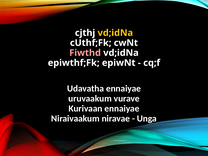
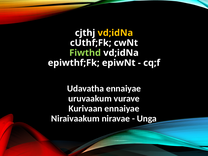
Fiwthd colour: pink -> light green
